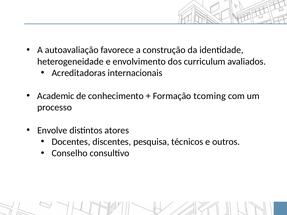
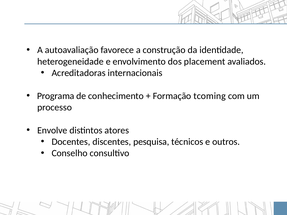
curriculum: curriculum -> placement
Academic: Academic -> Programa
